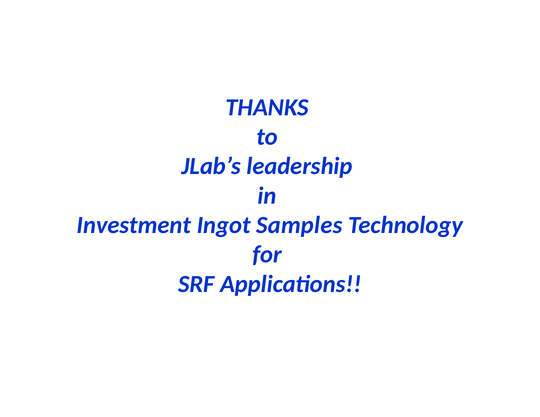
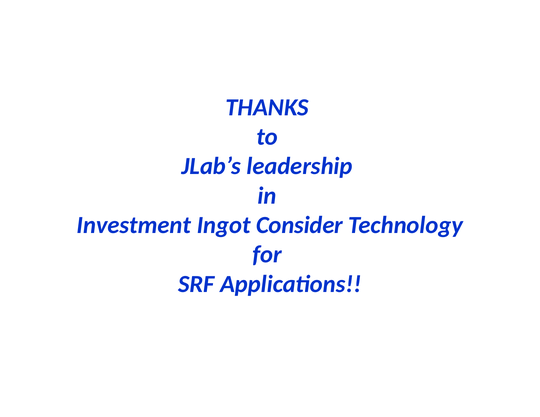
Samples: Samples -> Consider
